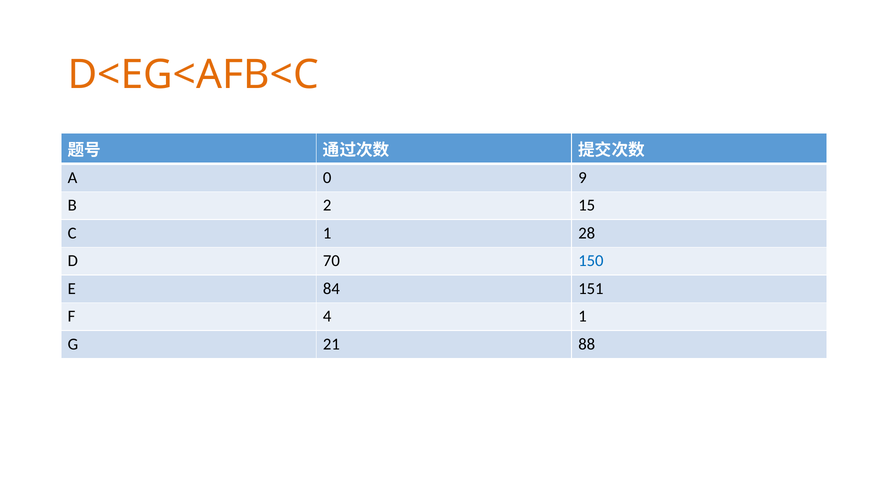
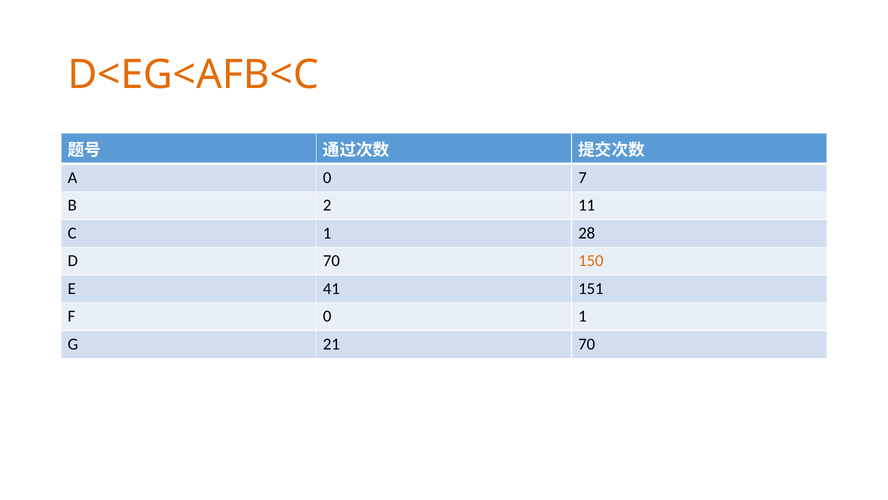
9: 9 -> 7
15: 15 -> 11
150 colour: blue -> orange
84: 84 -> 41
F 4: 4 -> 0
21 88: 88 -> 70
